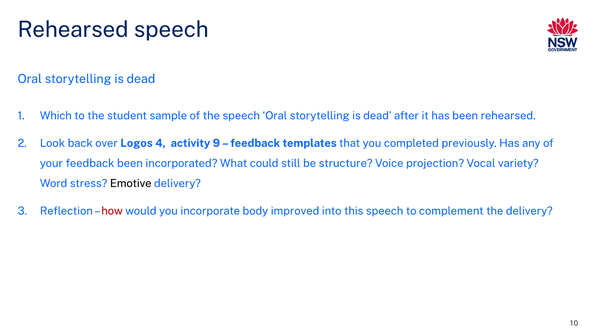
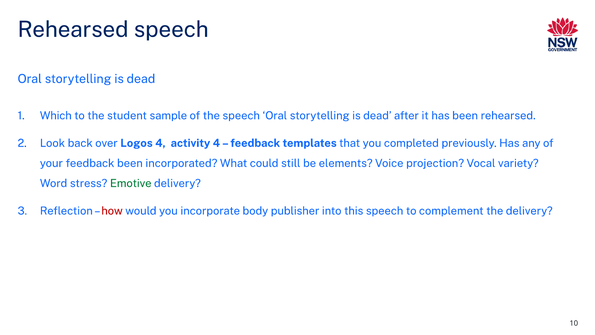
activity 9: 9 -> 4
structure: structure -> elements
Emotive colour: black -> green
improved: improved -> publisher
